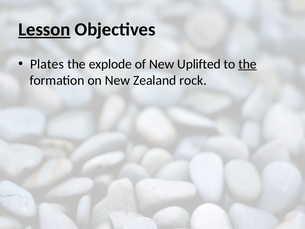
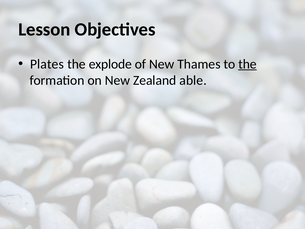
Lesson underline: present -> none
Uplifted: Uplifted -> Thames
rock: rock -> able
